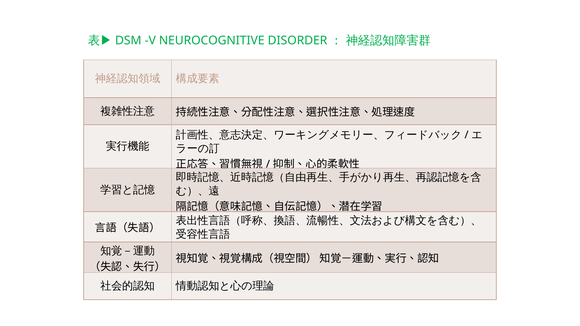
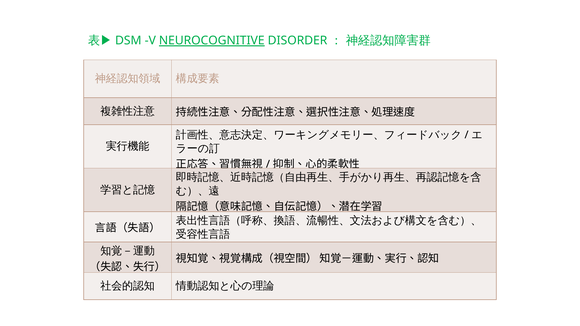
NEUROCOGNITIVE underline: none -> present
